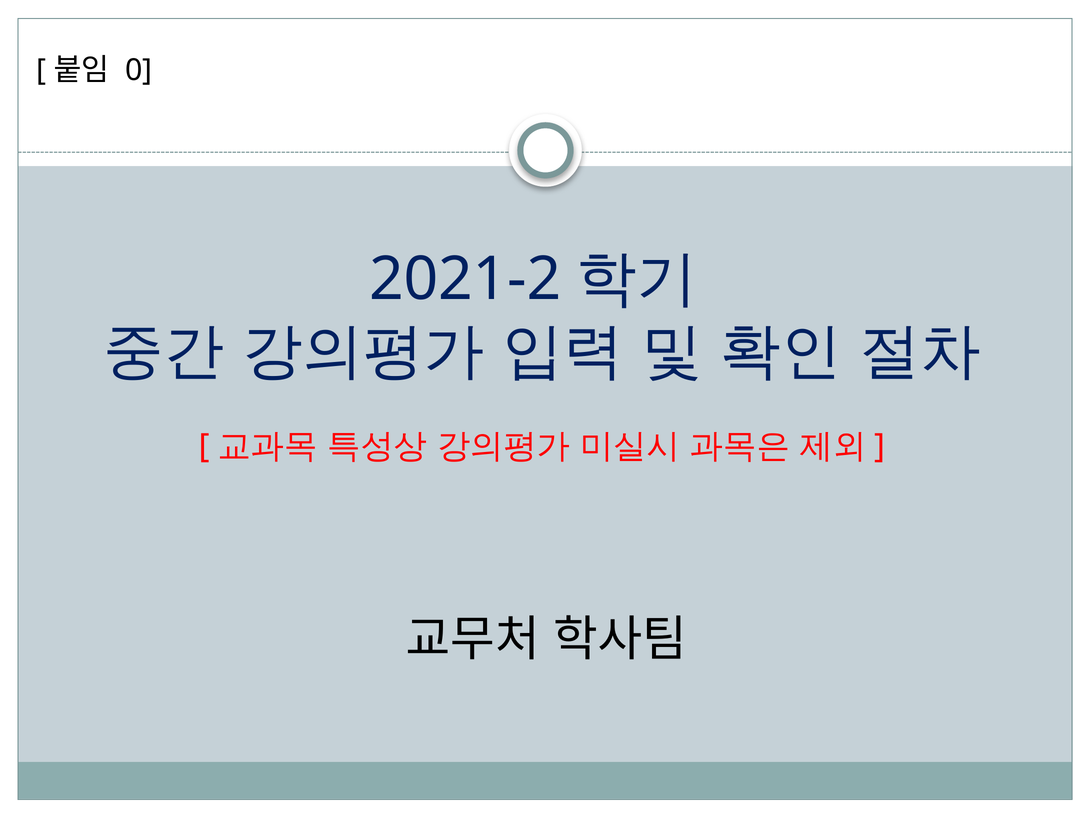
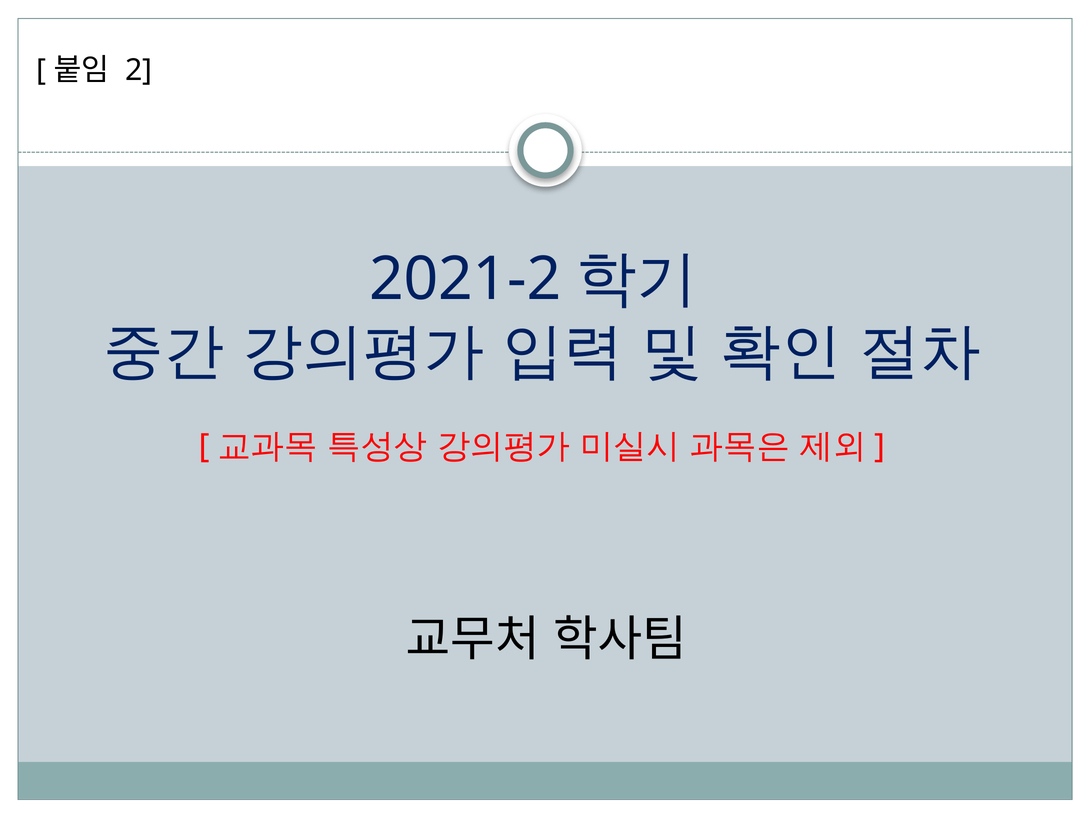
0: 0 -> 2
